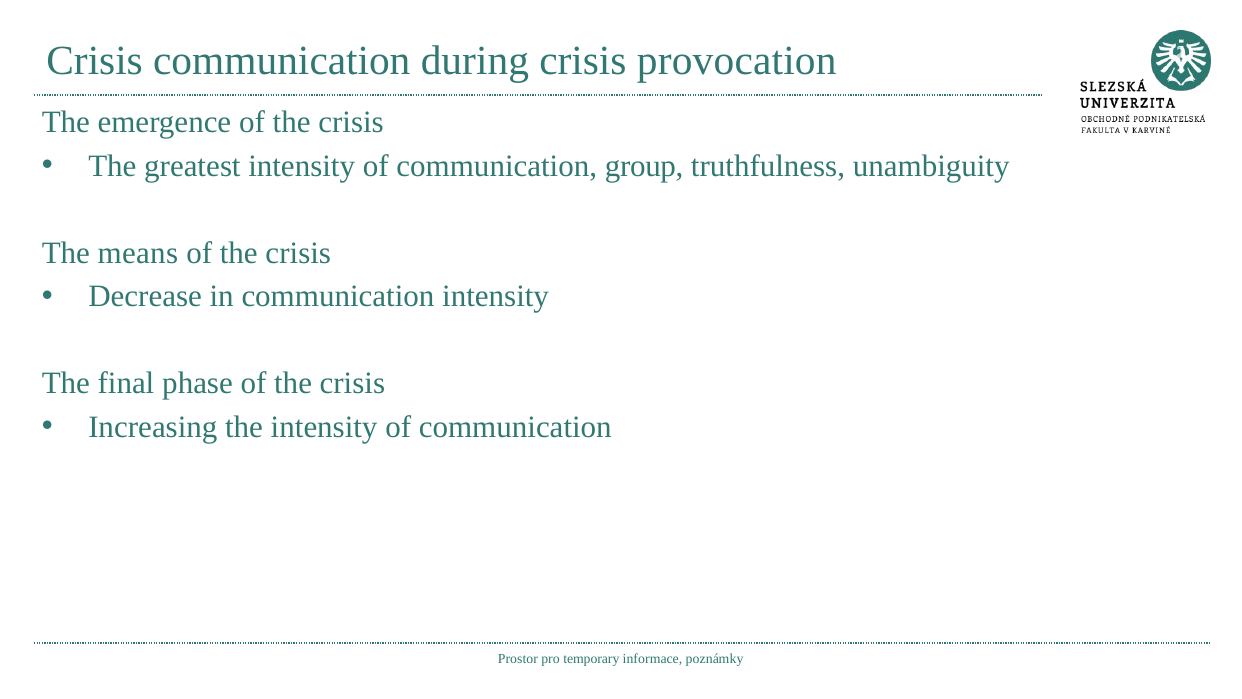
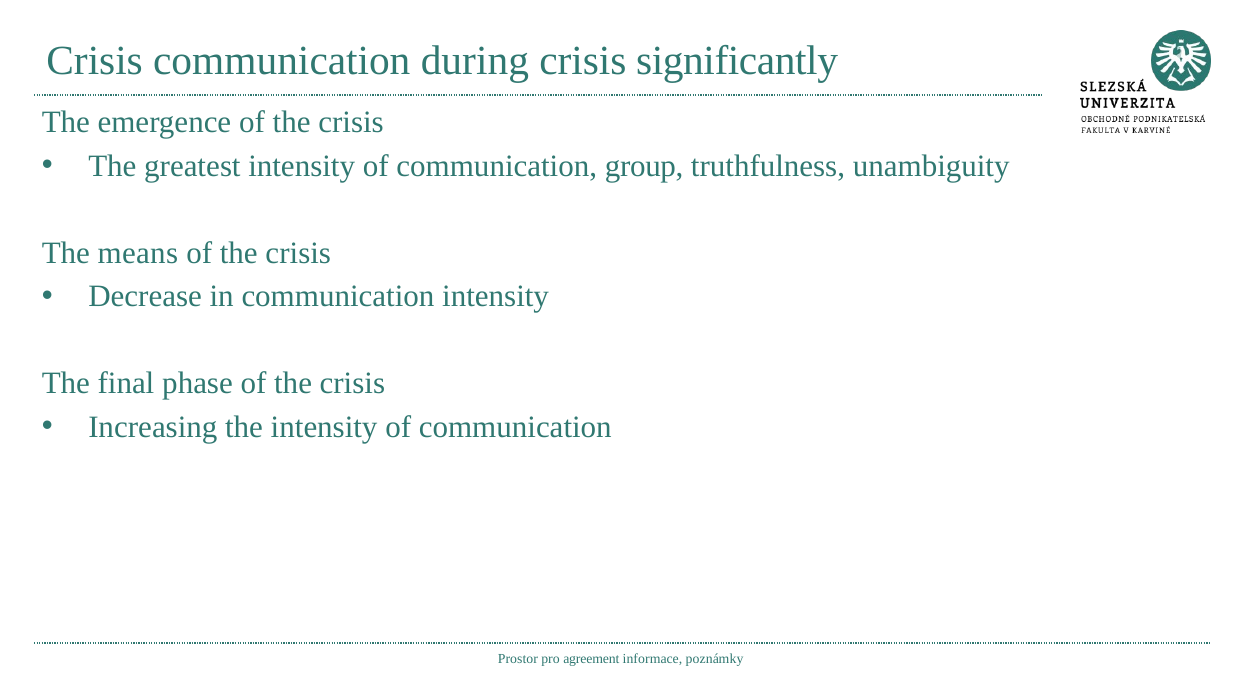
provocation: provocation -> significantly
temporary: temporary -> agreement
